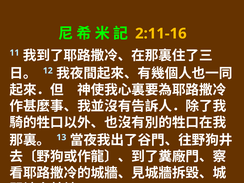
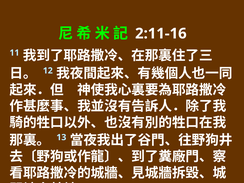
2:11-16 colour: yellow -> white
